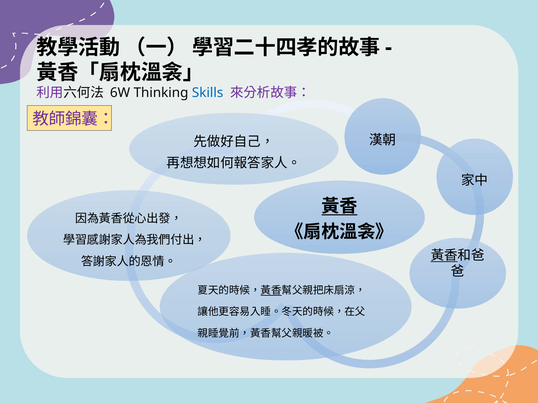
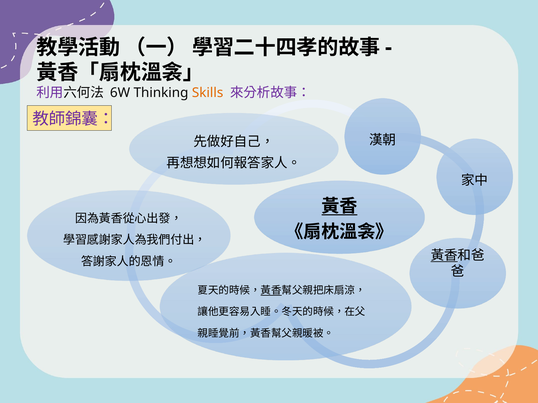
Skills colour: blue -> orange
